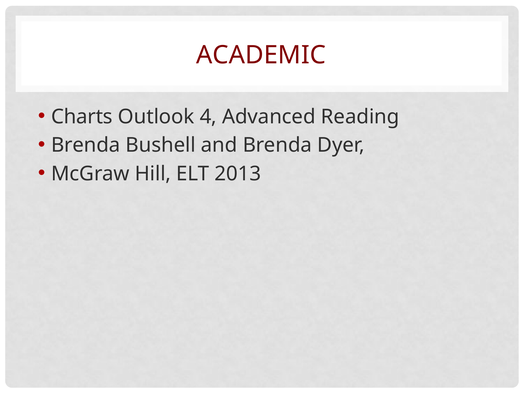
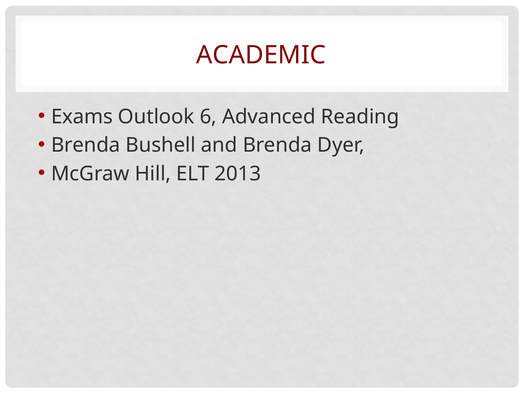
Charts: Charts -> Exams
4: 4 -> 6
